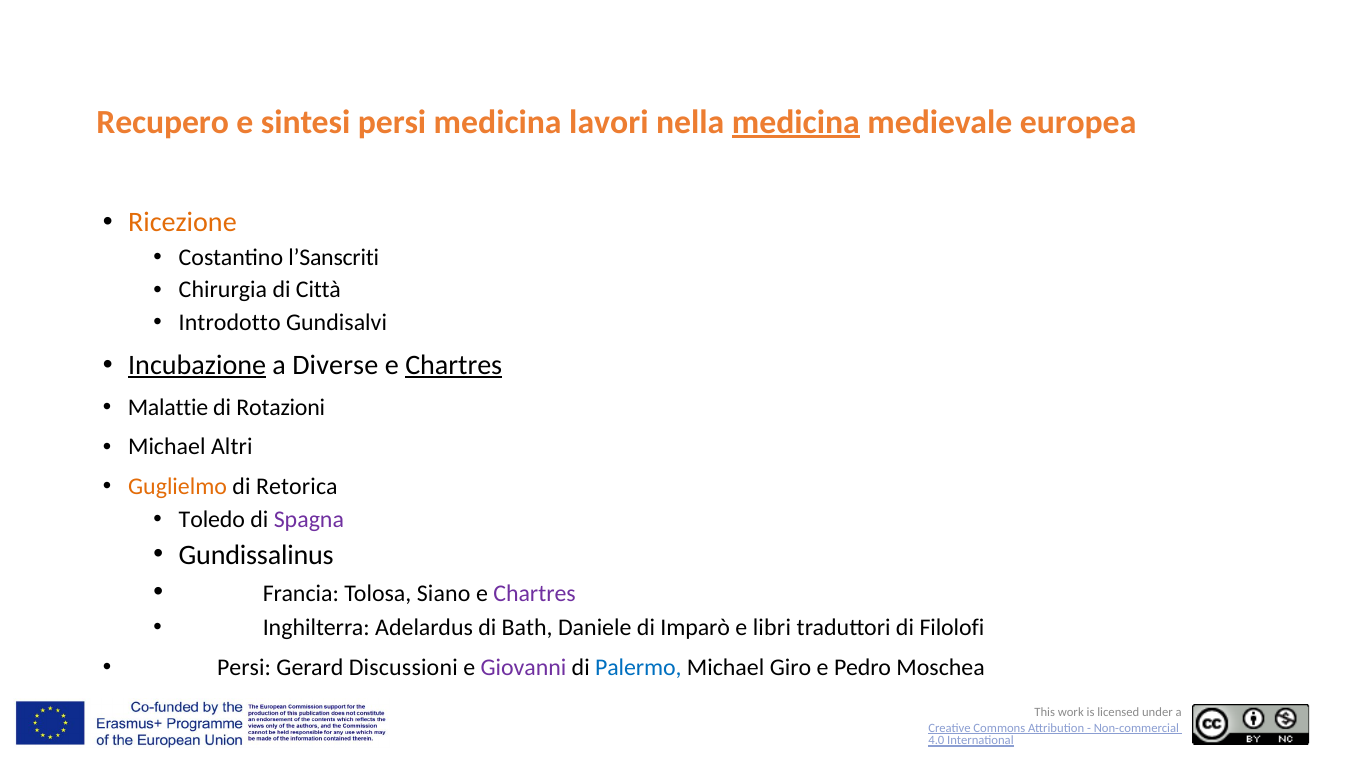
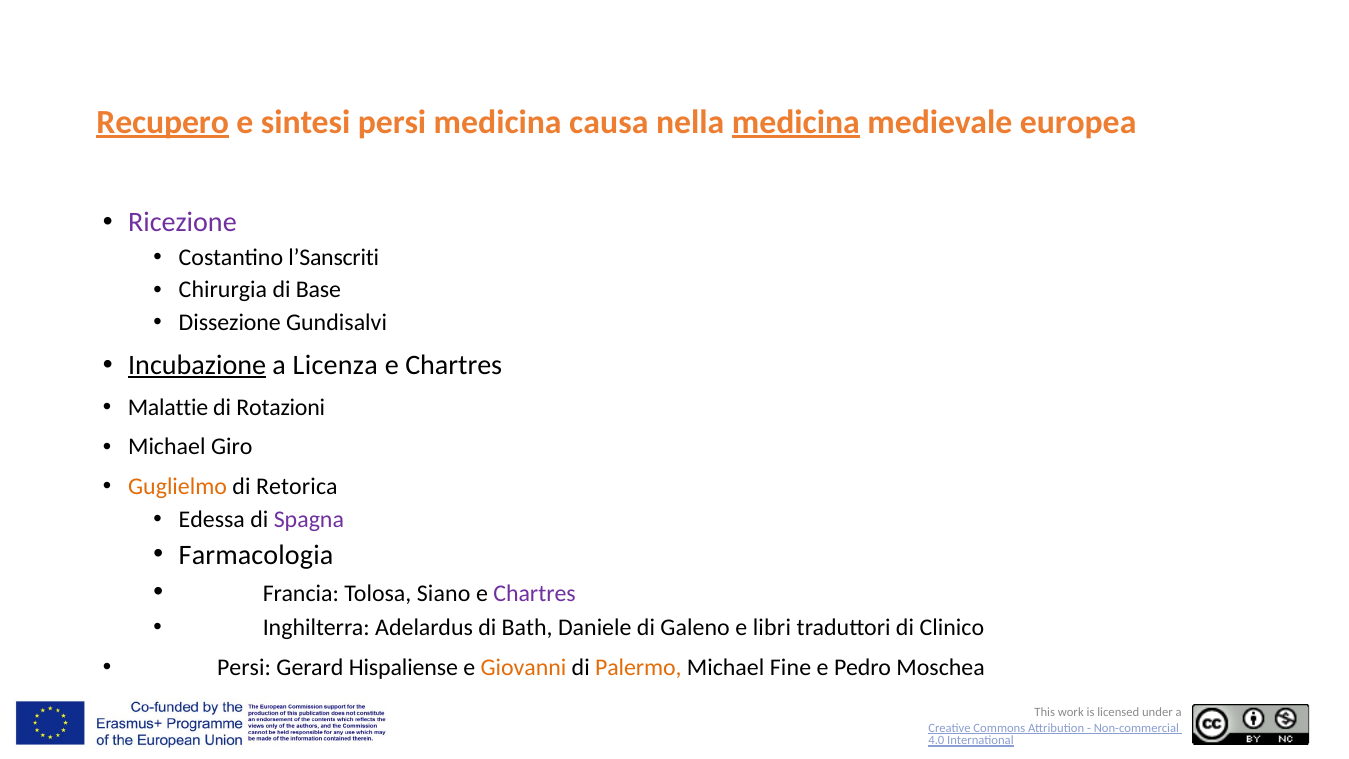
Recupero underline: none -> present
lavori: lavori -> causa
Ricezione colour: orange -> purple
Città: Città -> Base
Introdotto: Introdotto -> Dissezione
Diverse: Diverse -> Licenza
Chartres at (454, 365) underline: present -> none
Altri: Altri -> Giro
Toledo: Toledo -> Edessa
Gundissalinus: Gundissalinus -> Farmacologia
Imparò: Imparò -> Galeno
Filolofi: Filolofi -> Clinico
Discussioni: Discussioni -> Hispaliense
Giovanni colour: purple -> orange
Palermo colour: blue -> orange
Giro: Giro -> Fine
